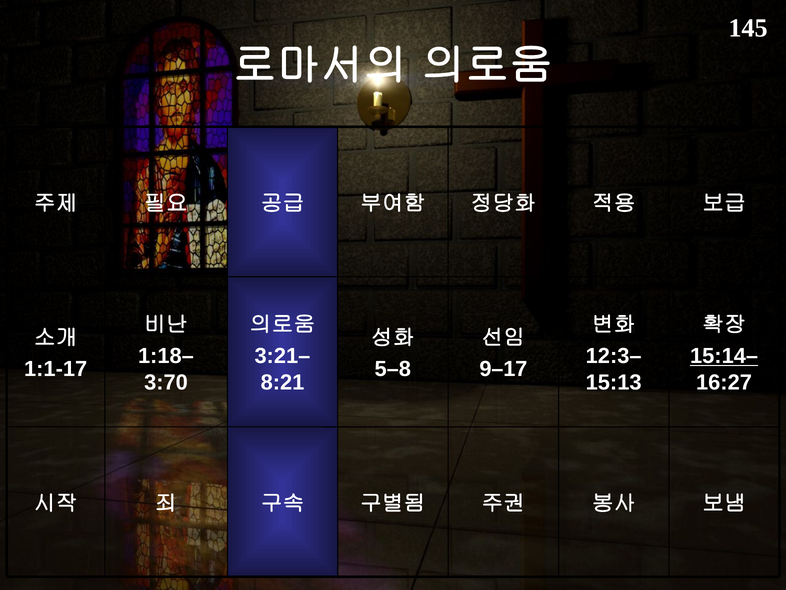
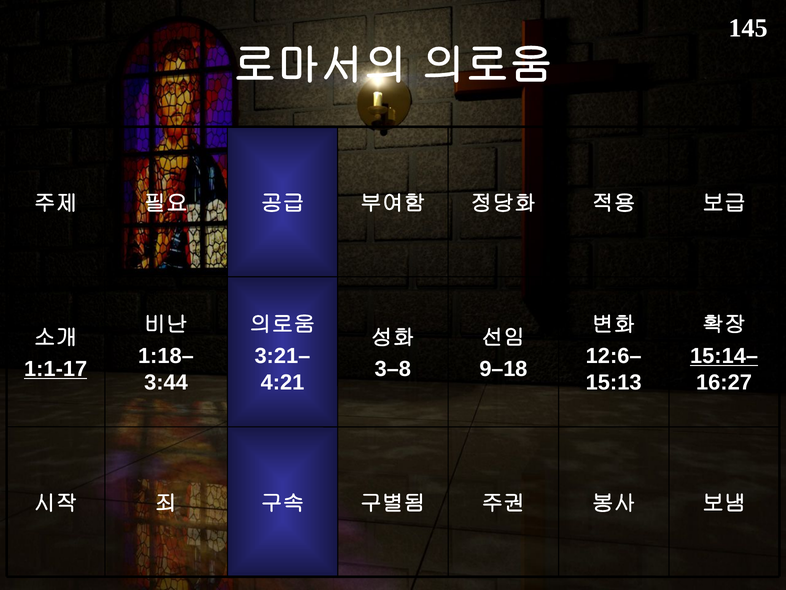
12:3–: 12:3– -> 12:6–
1:1-17 underline: none -> present
5–8: 5–8 -> 3–8
9–17: 9–17 -> 9–18
3:70: 3:70 -> 3:44
8:21: 8:21 -> 4:21
